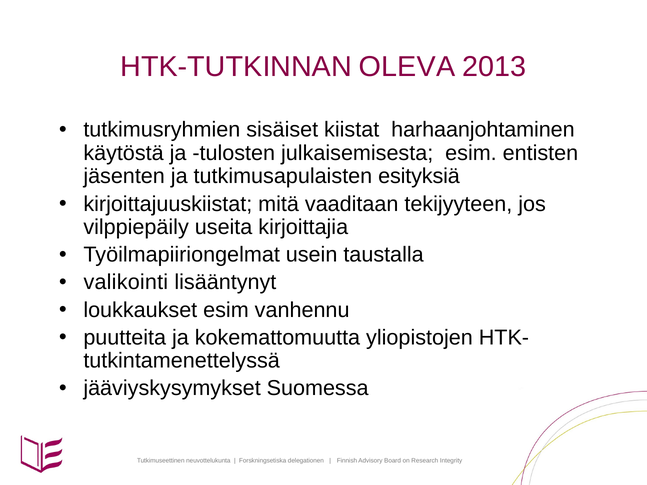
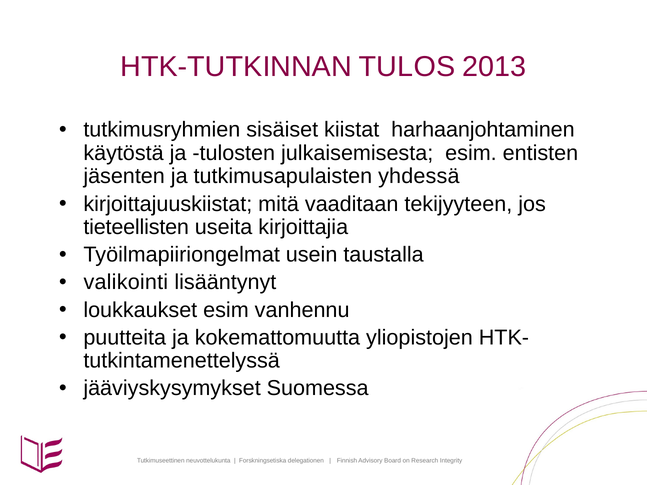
OLEVA: OLEVA -> TULOS
esityksiä: esityksiä -> yhdessä
vilppiepäily: vilppiepäily -> tieteellisten
